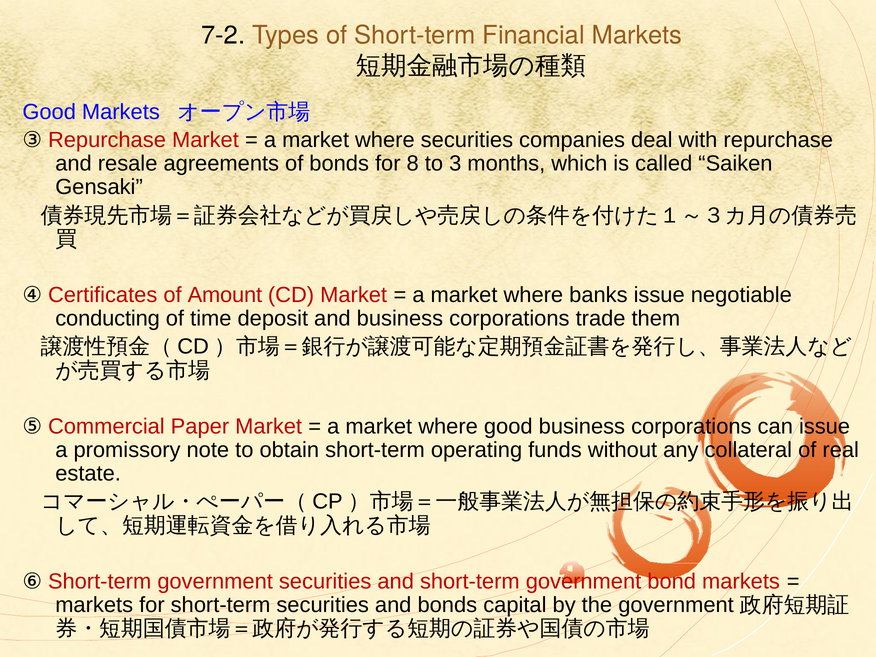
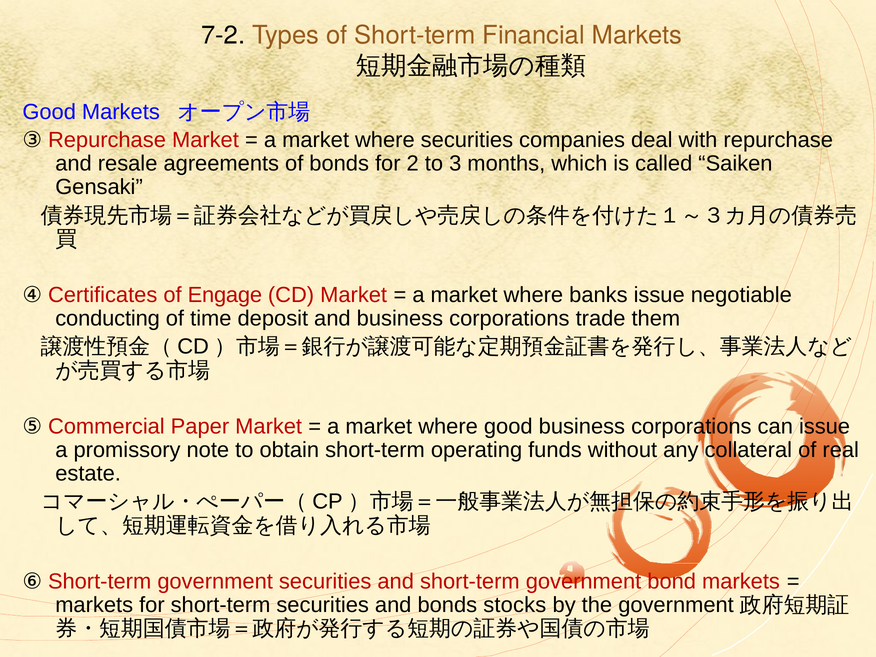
8: 8 -> 2
Amount: Amount -> Engage
capital: capital -> stocks
